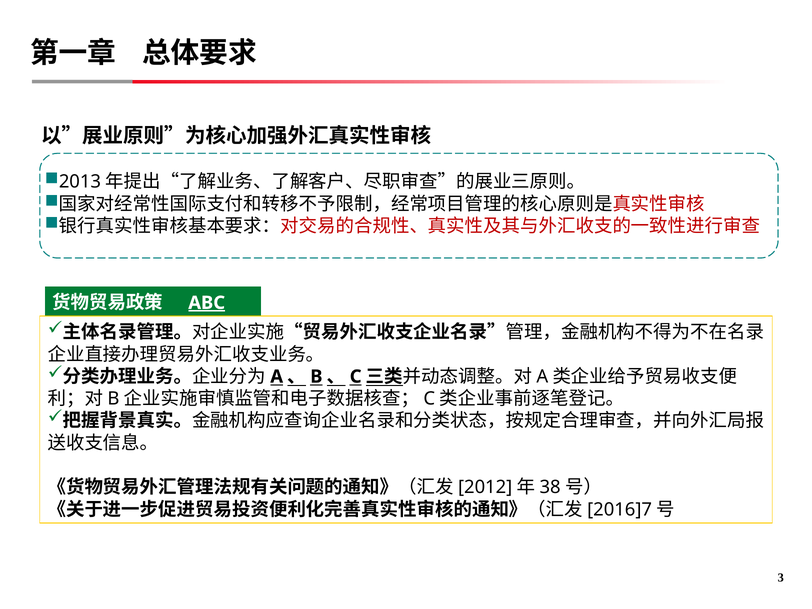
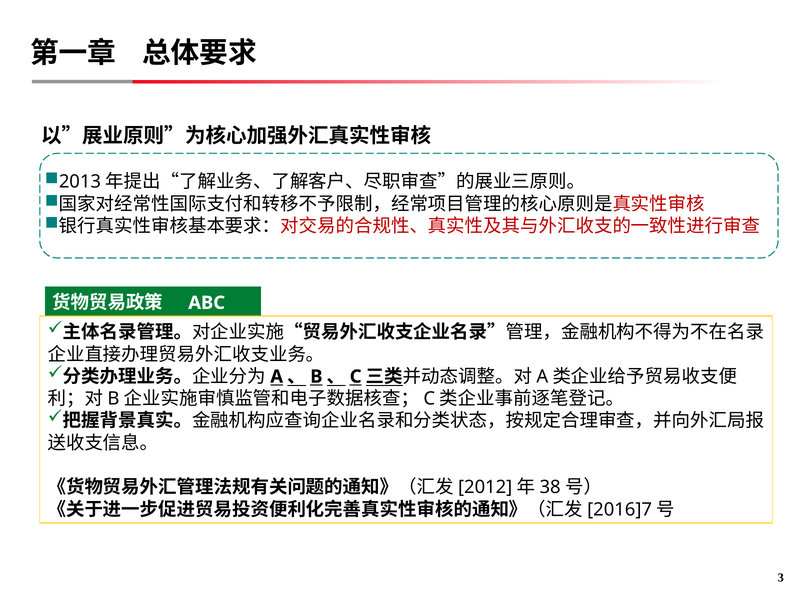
ABC underline: present -> none
